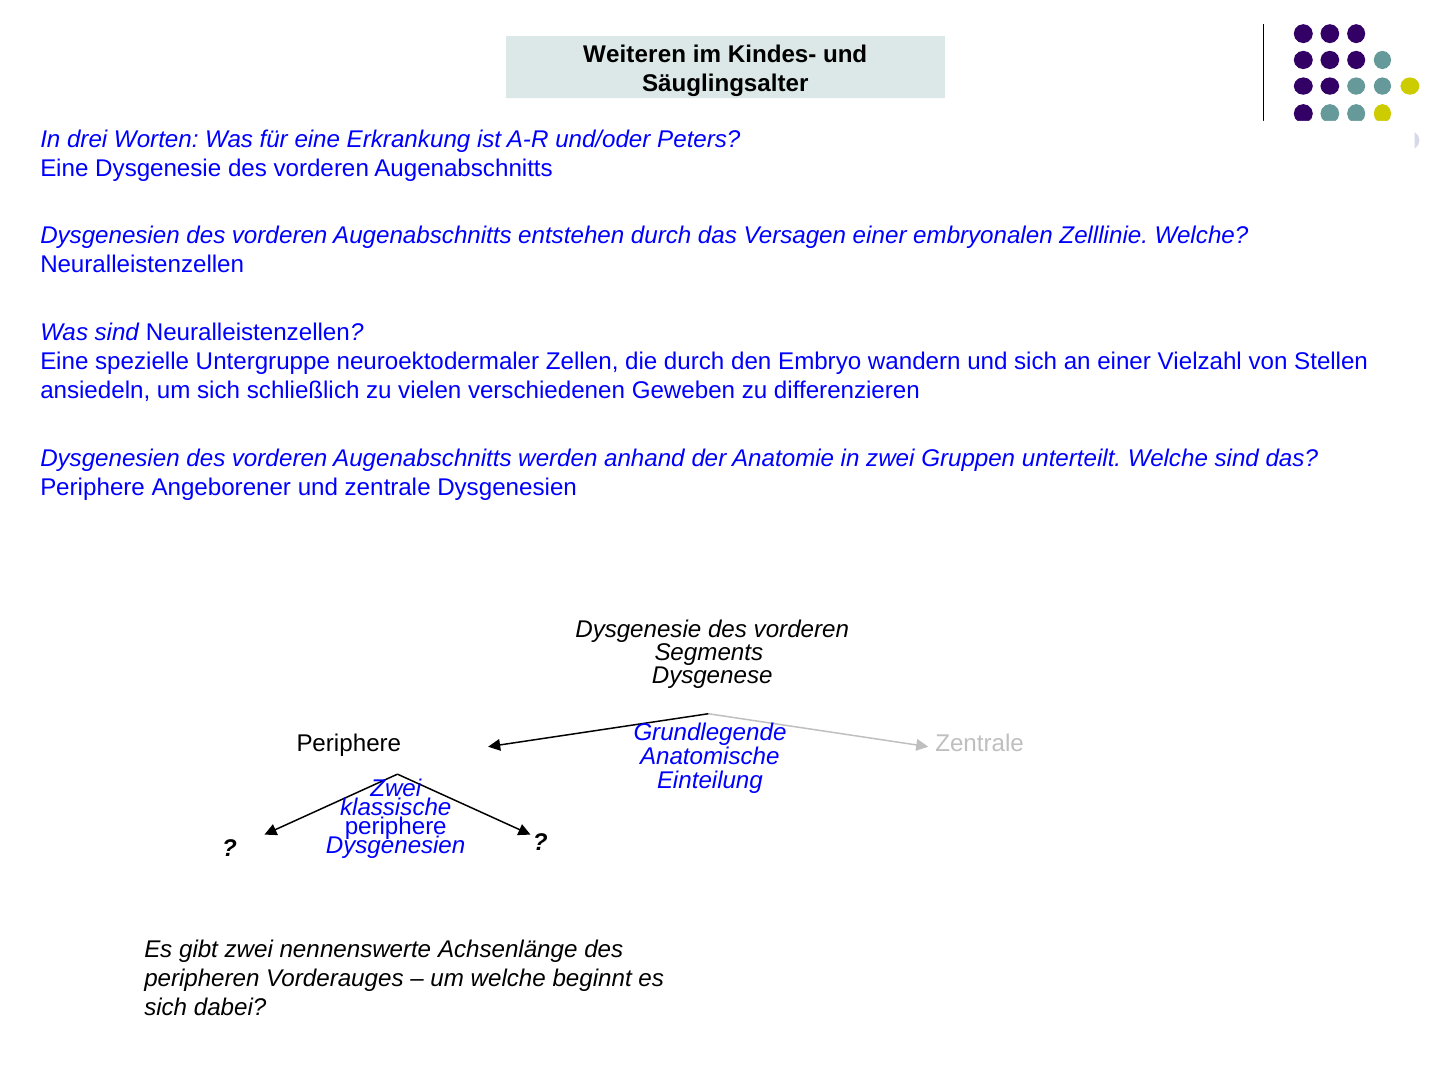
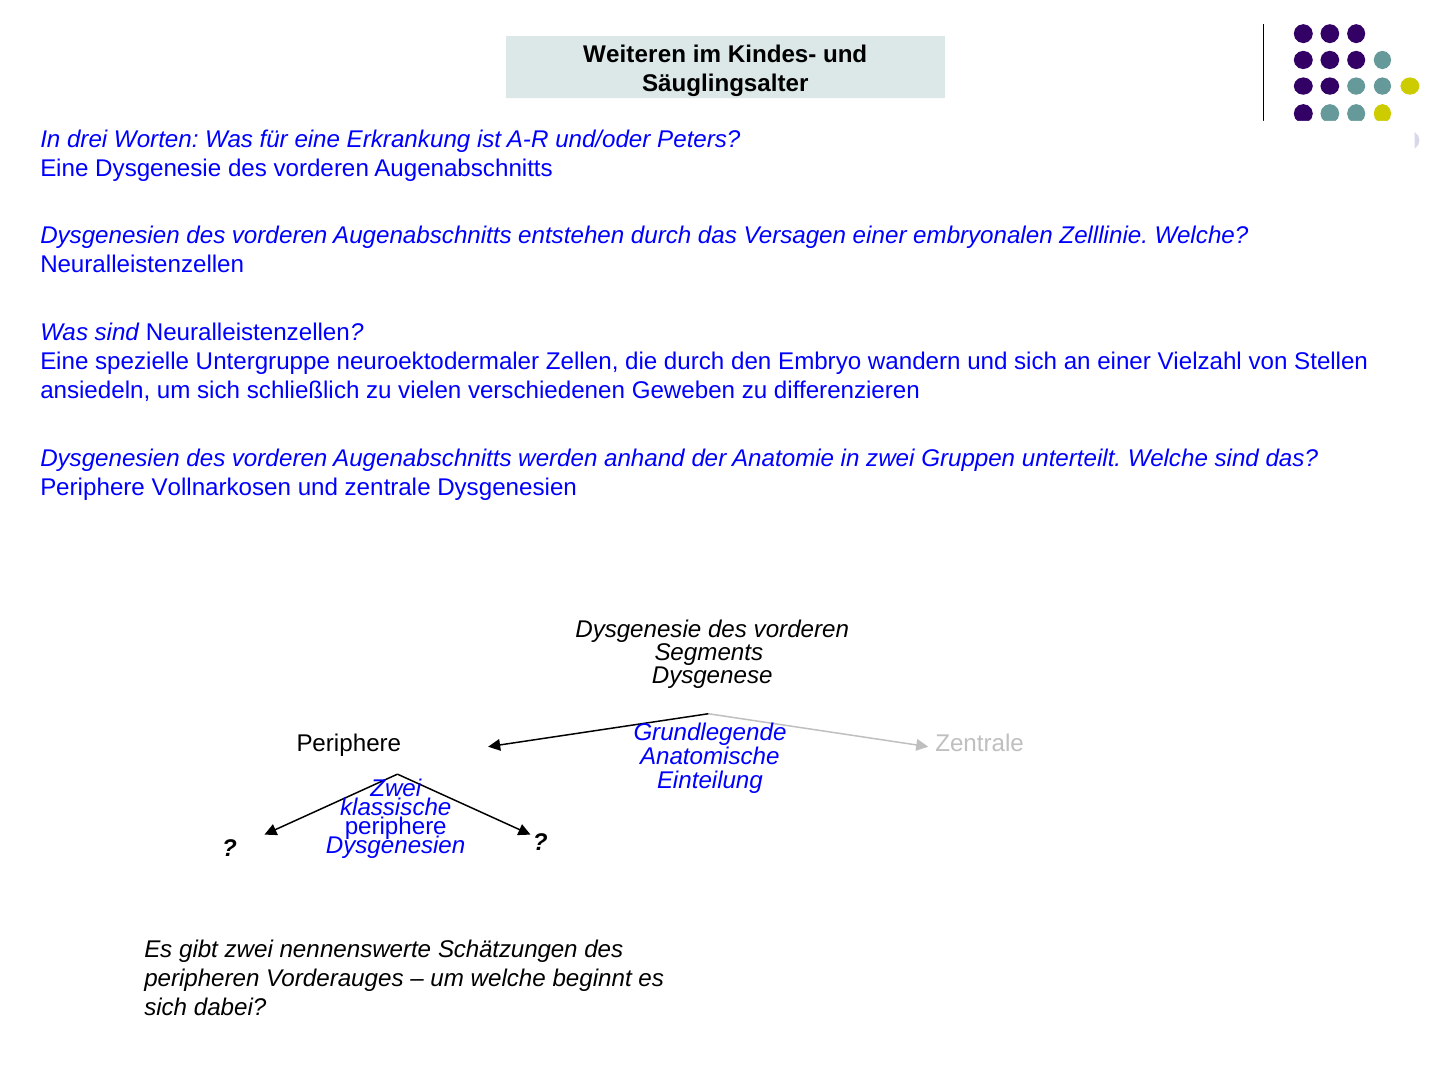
Angeborener: Angeborener -> Vollnarkosen
Achsenlänge: Achsenlänge -> Schätzungen
